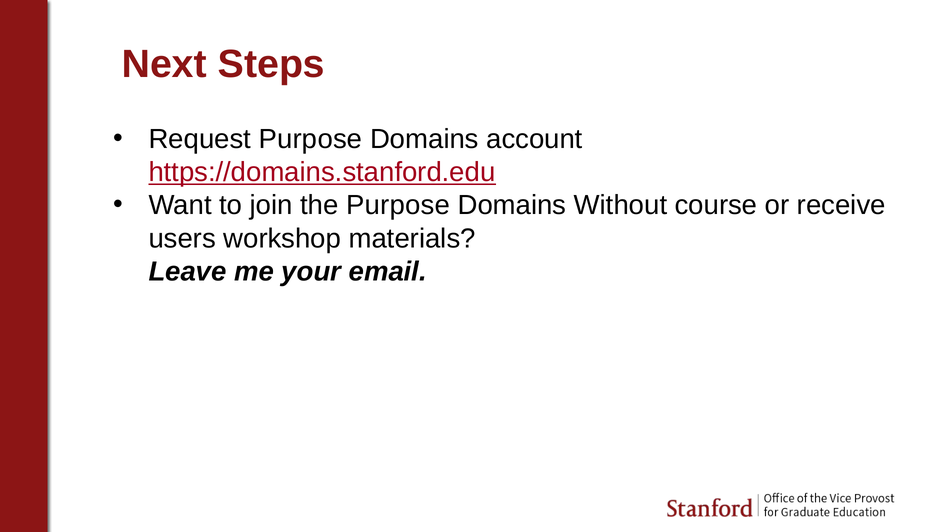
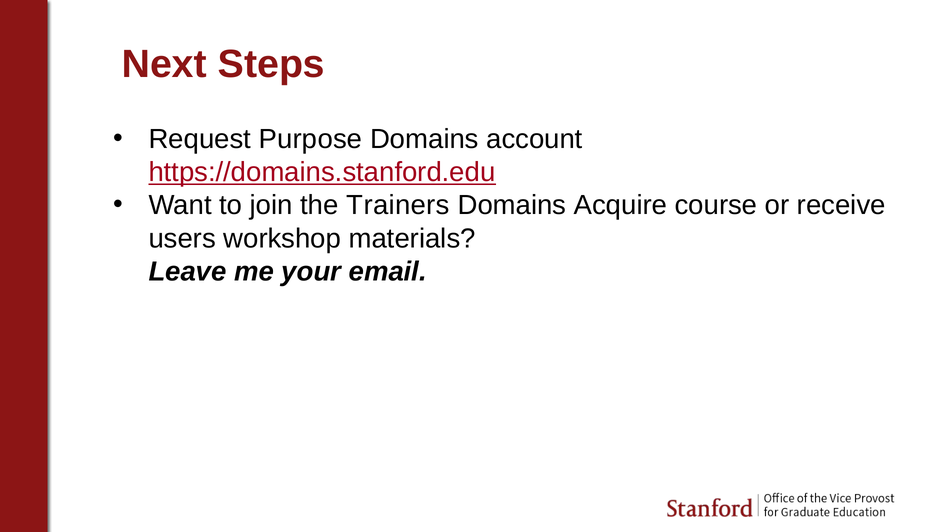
the Purpose: Purpose -> Trainers
Without: Without -> Acquire
